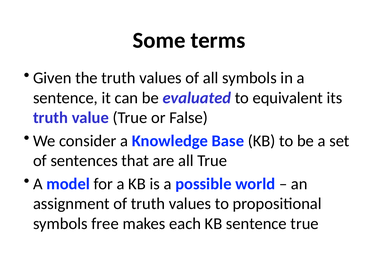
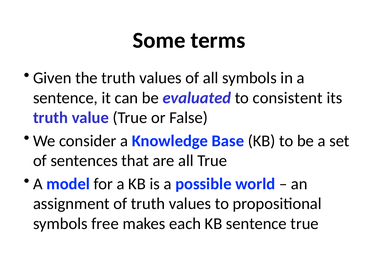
equivalent: equivalent -> consistent
